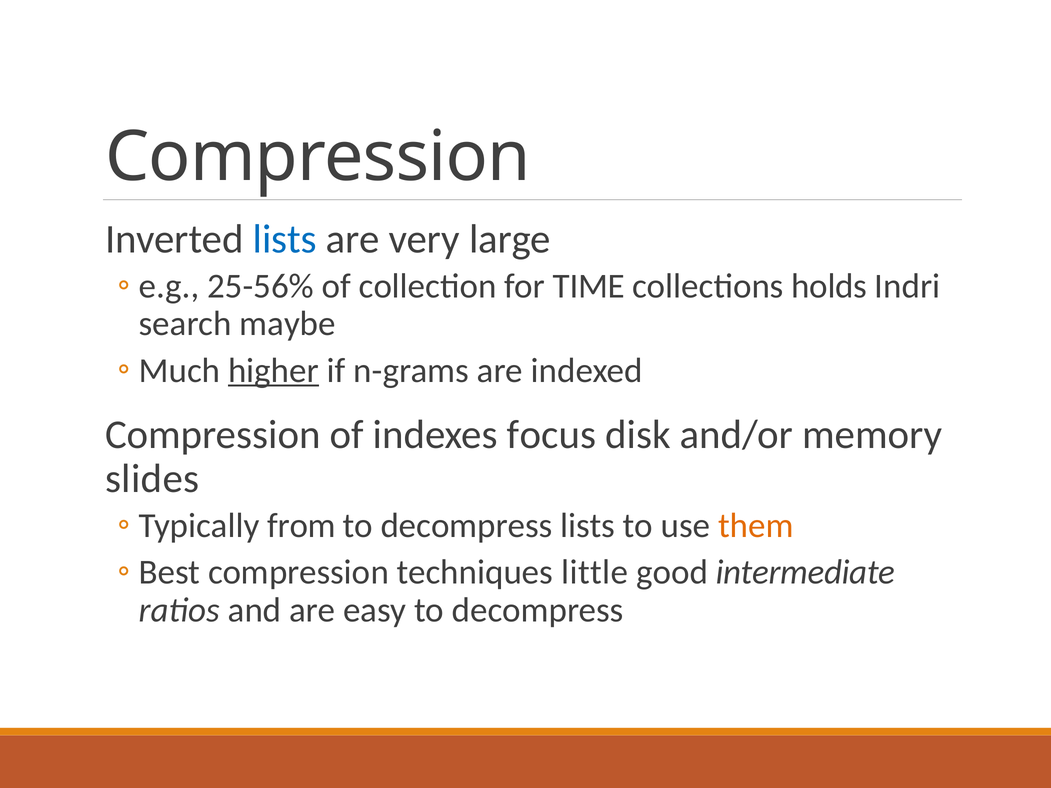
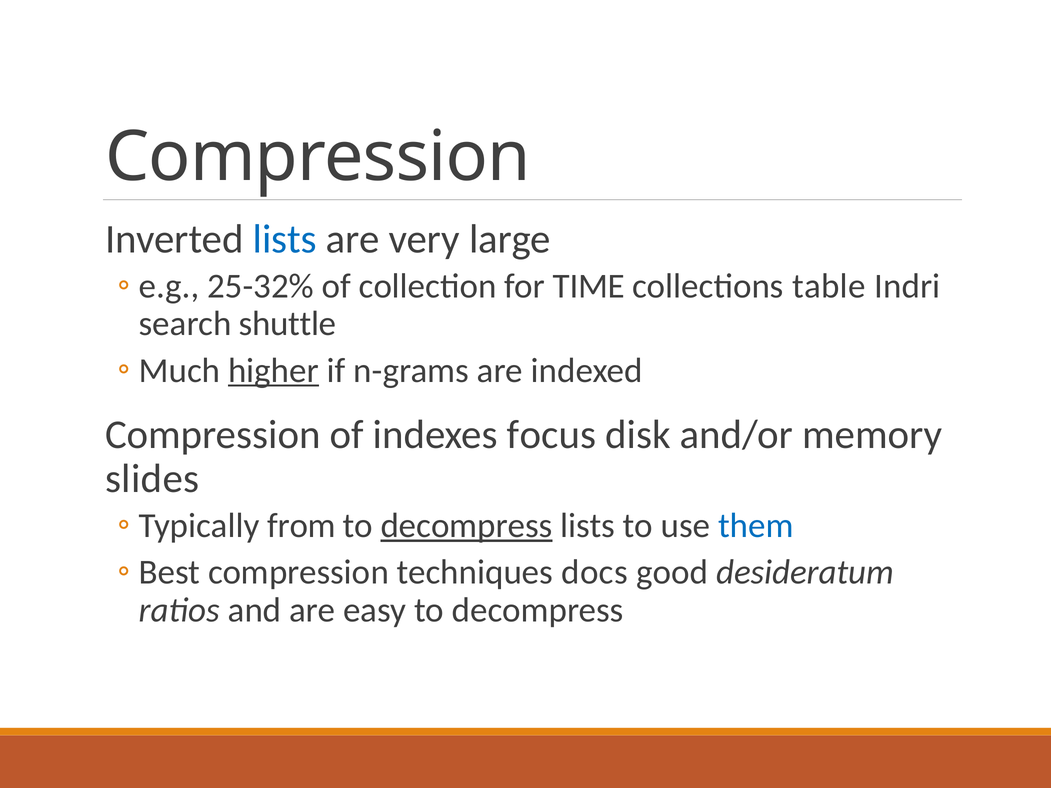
25-56%: 25-56% -> 25-32%
holds: holds -> table
maybe: maybe -> shuttle
decompress at (467, 526) underline: none -> present
them colour: orange -> blue
little: little -> docs
intermediate: intermediate -> desideratum
